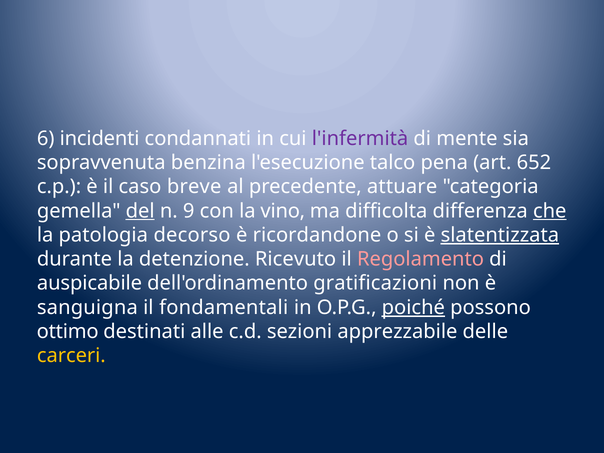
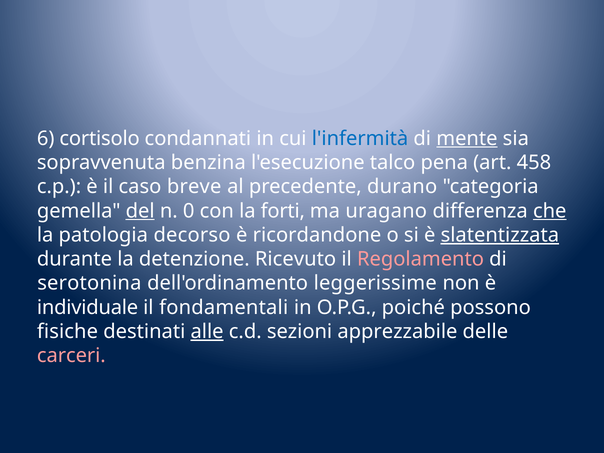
incidenti: incidenti -> cortisolo
l'infermità colour: purple -> blue
mente underline: none -> present
652: 652 -> 458
attuare: attuare -> durano
9: 9 -> 0
vino: vino -> forti
difficolta: difficolta -> uragano
auspicabile: auspicabile -> serotonina
gratificazioni: gratificazioni -> leggerissime
sanguigna: sanguigna -> individuale
poiché underline: present -> none
ottimo: ottimo -> fisiche
alle underline: none -> present
carceri colour: yellow -> pink
